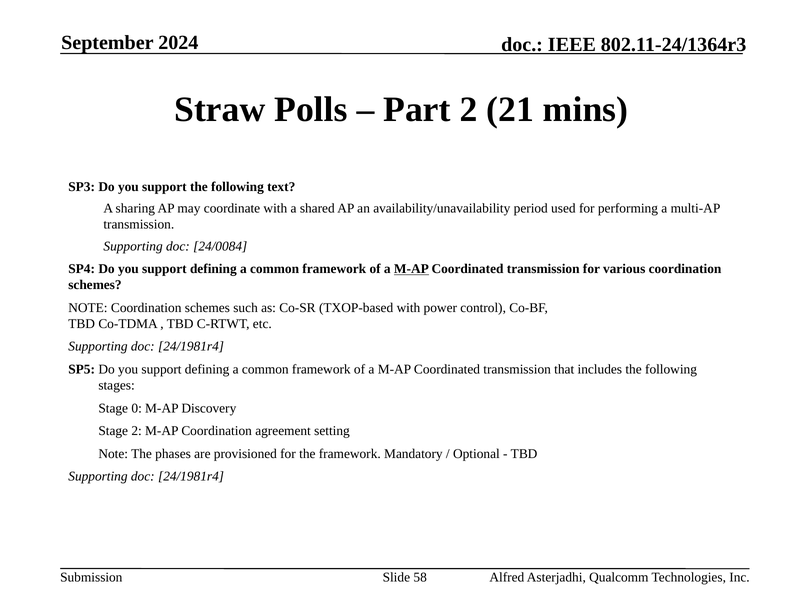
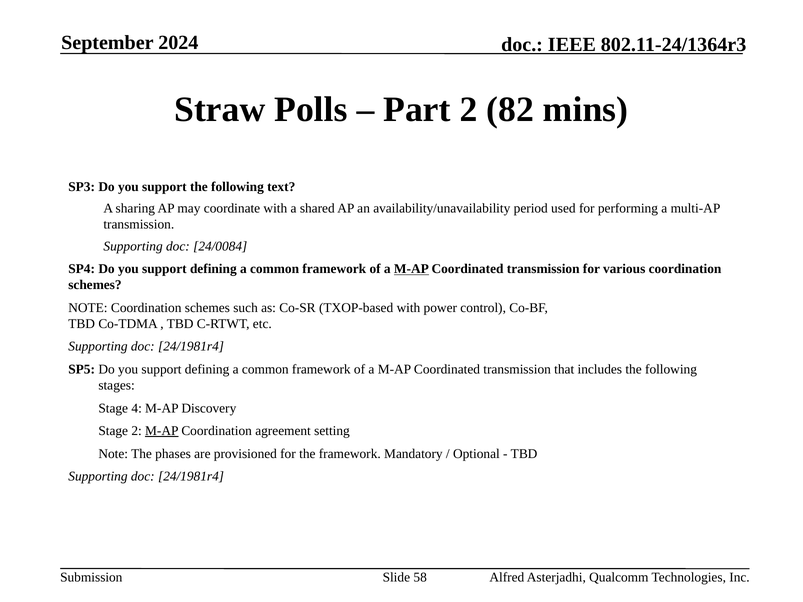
21: 21 -> 82
0: 0 -> 4
M-AP at (162, 431) underline: none -> present
